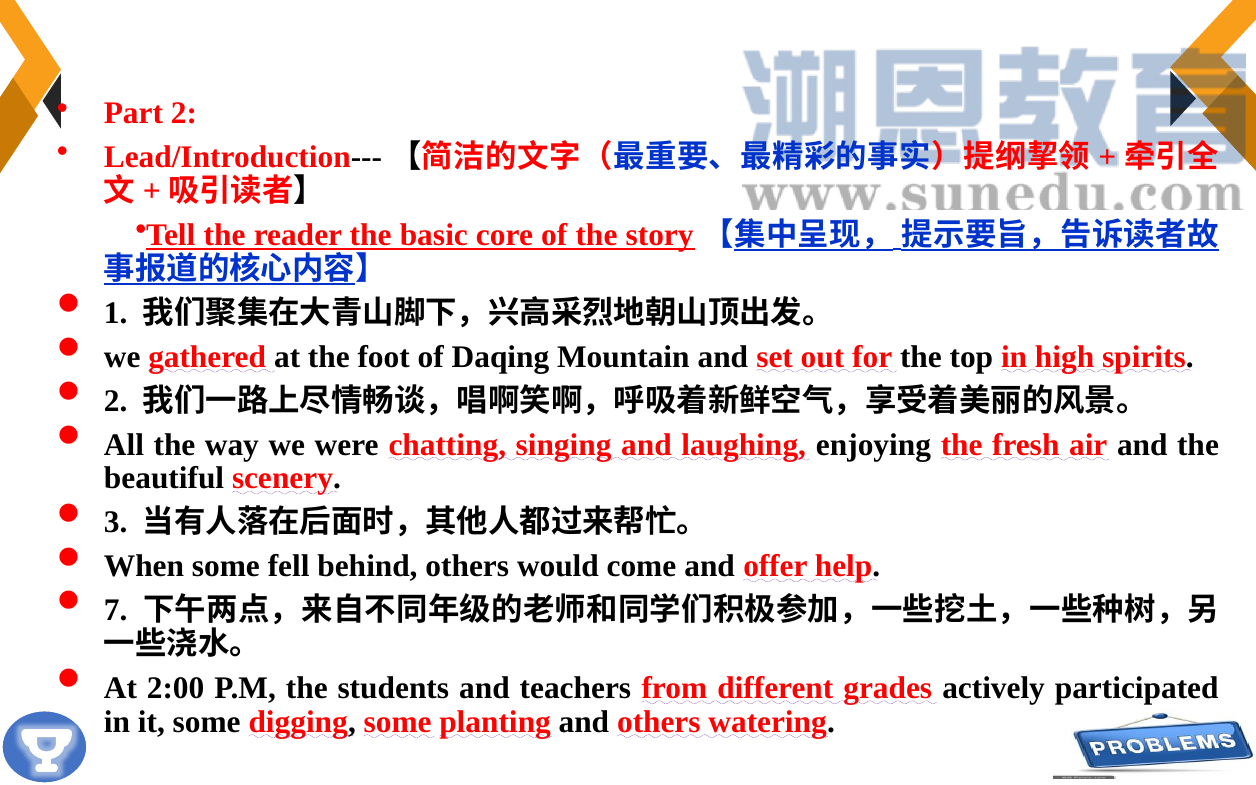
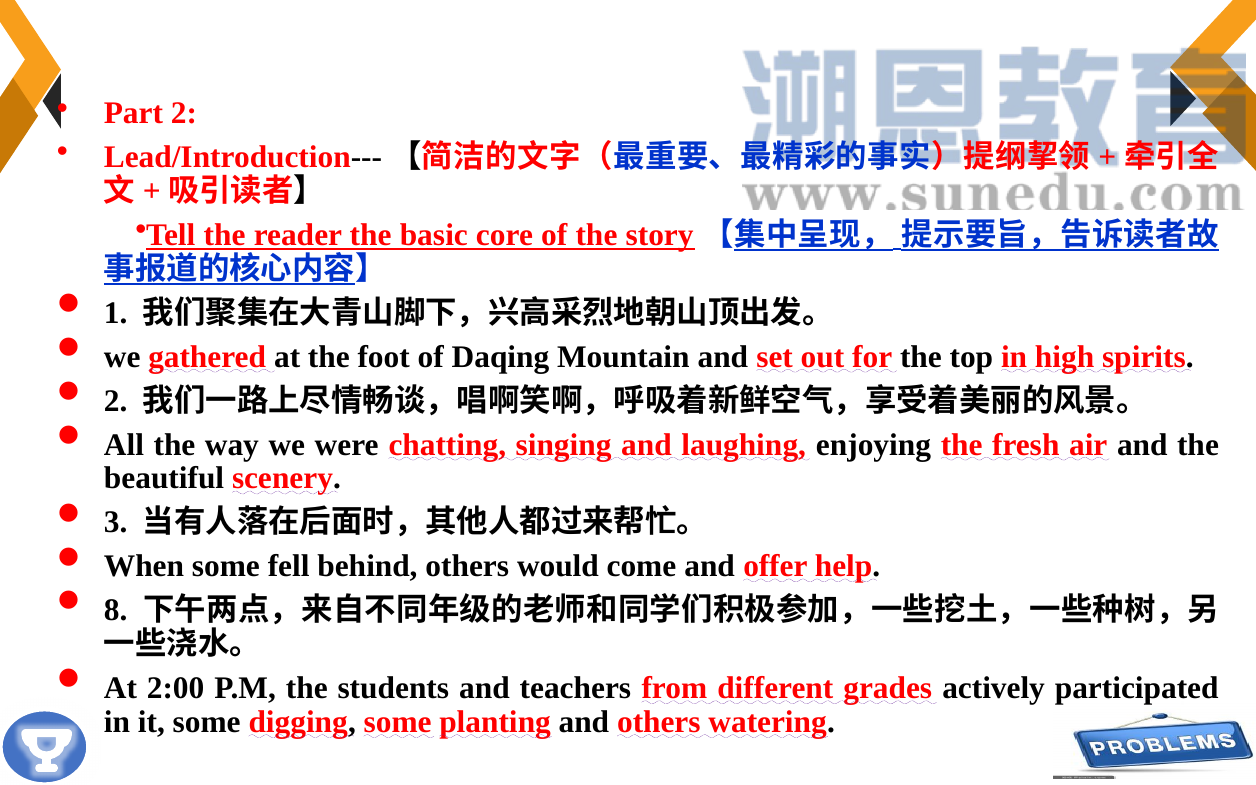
7: 7 -> 8
